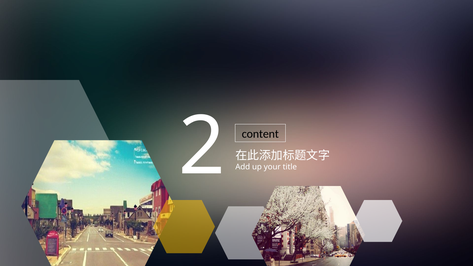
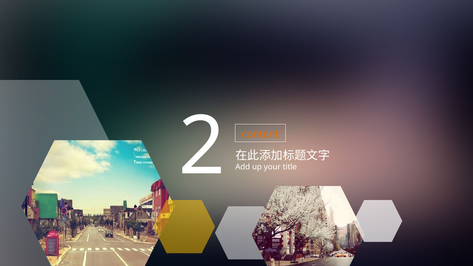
content colour: black -> orange
